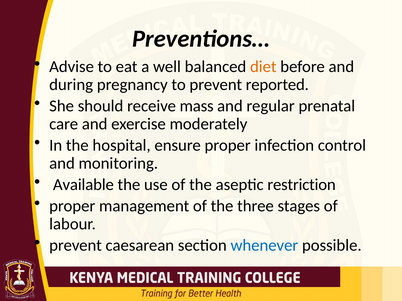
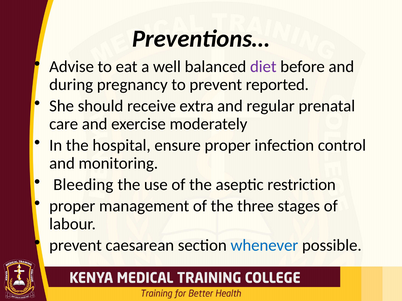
diet colour: orange -> purple
mass: mass -> extra
Available: Available -> Bleeding
